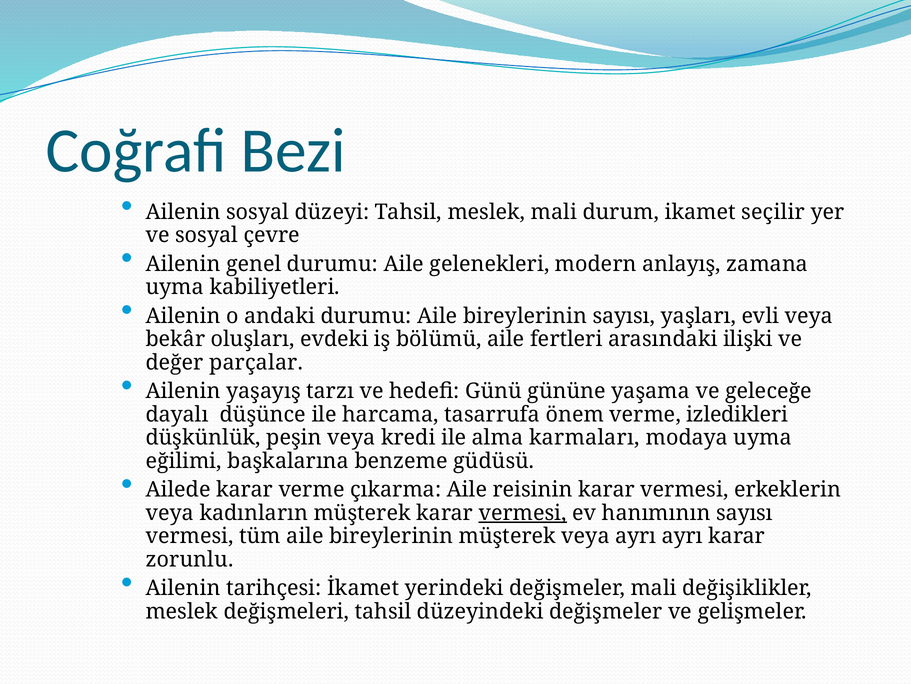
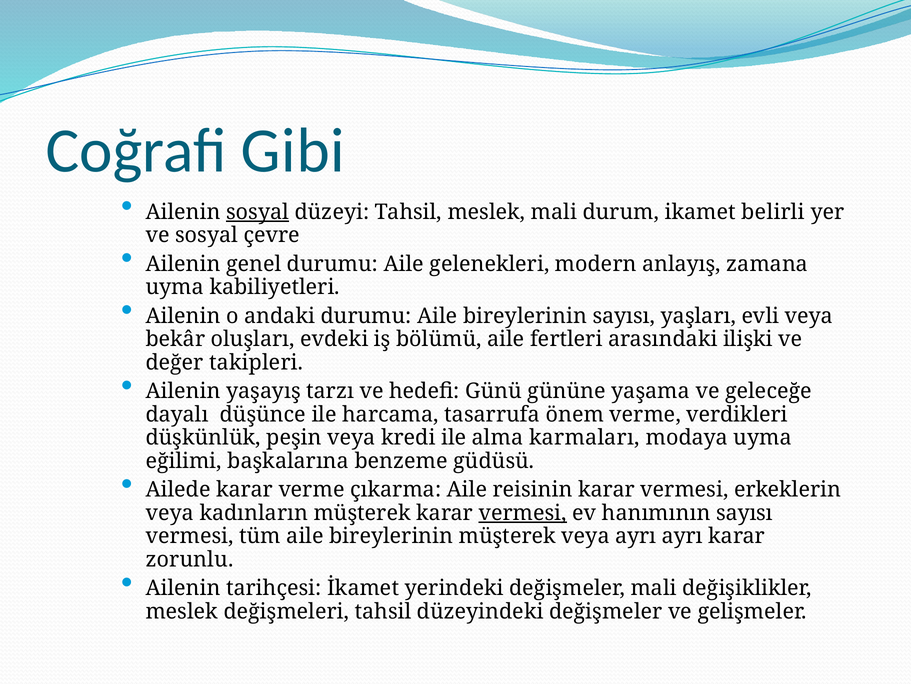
Bezi: Bezi -> Gibi
sosyal at (258, 212) underline: none -> present
seçilir: seçilir -> belirli
parçalar: parçalar -> takipleri
izledikleri: izledikleri -> verdikleri
